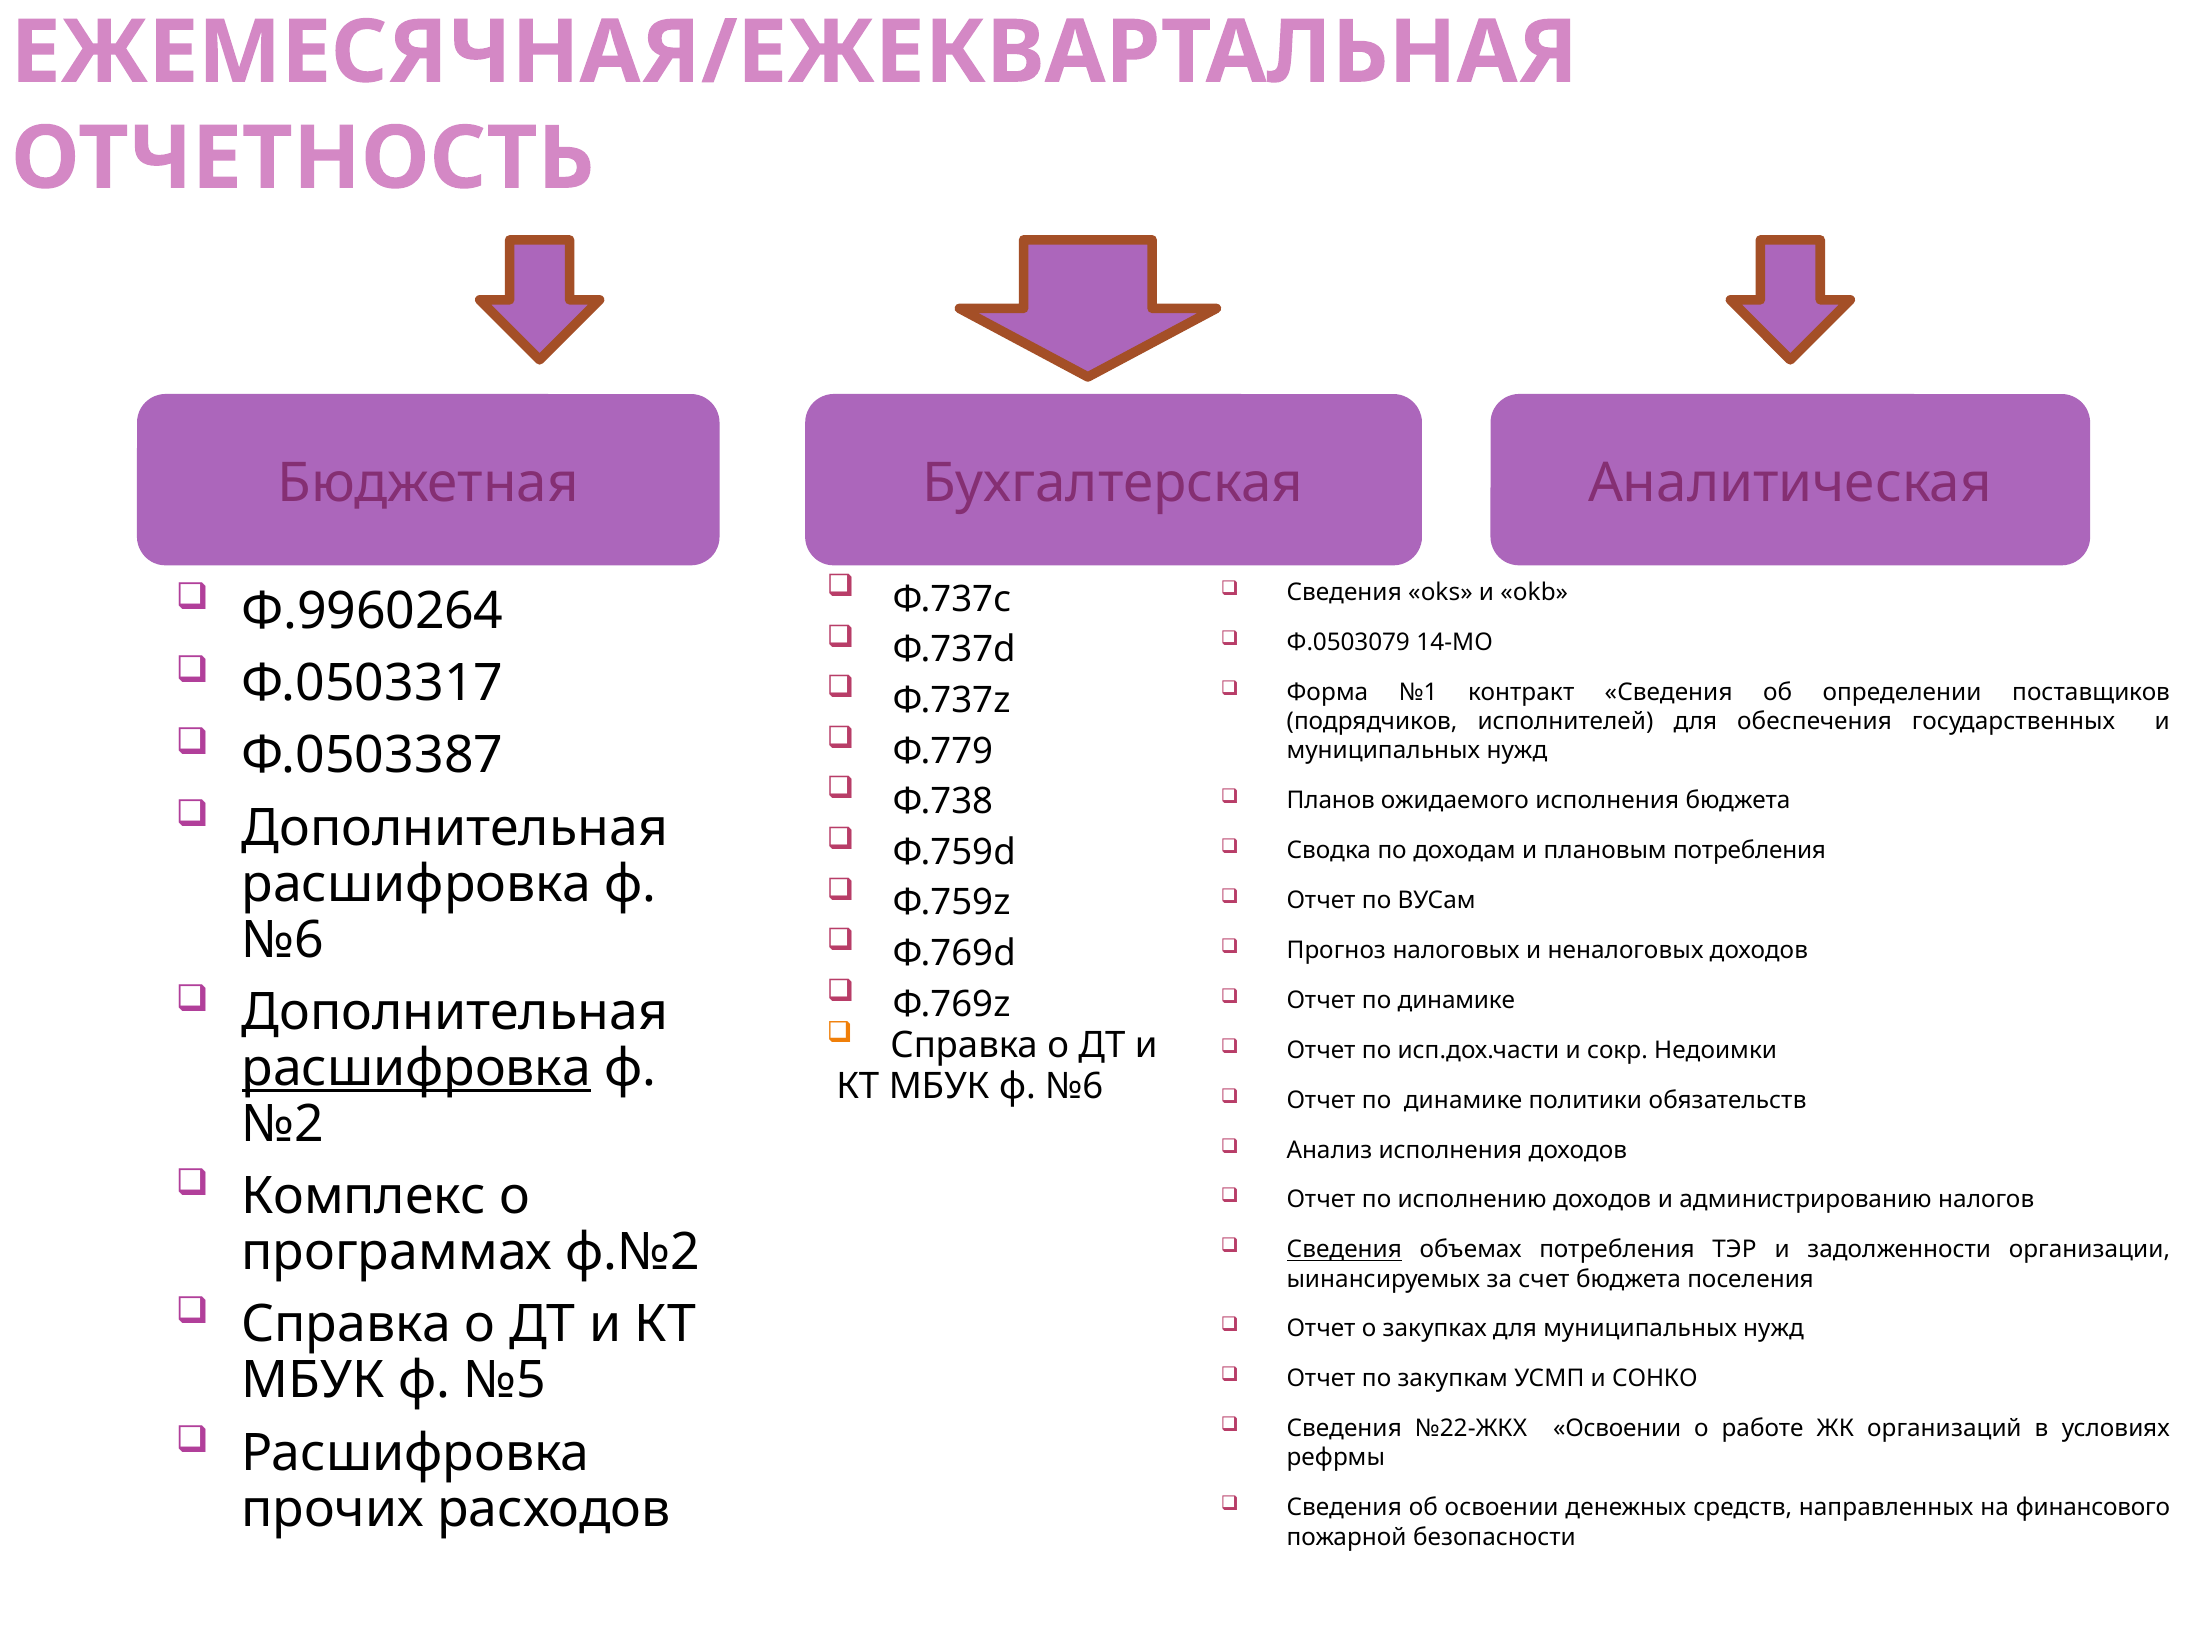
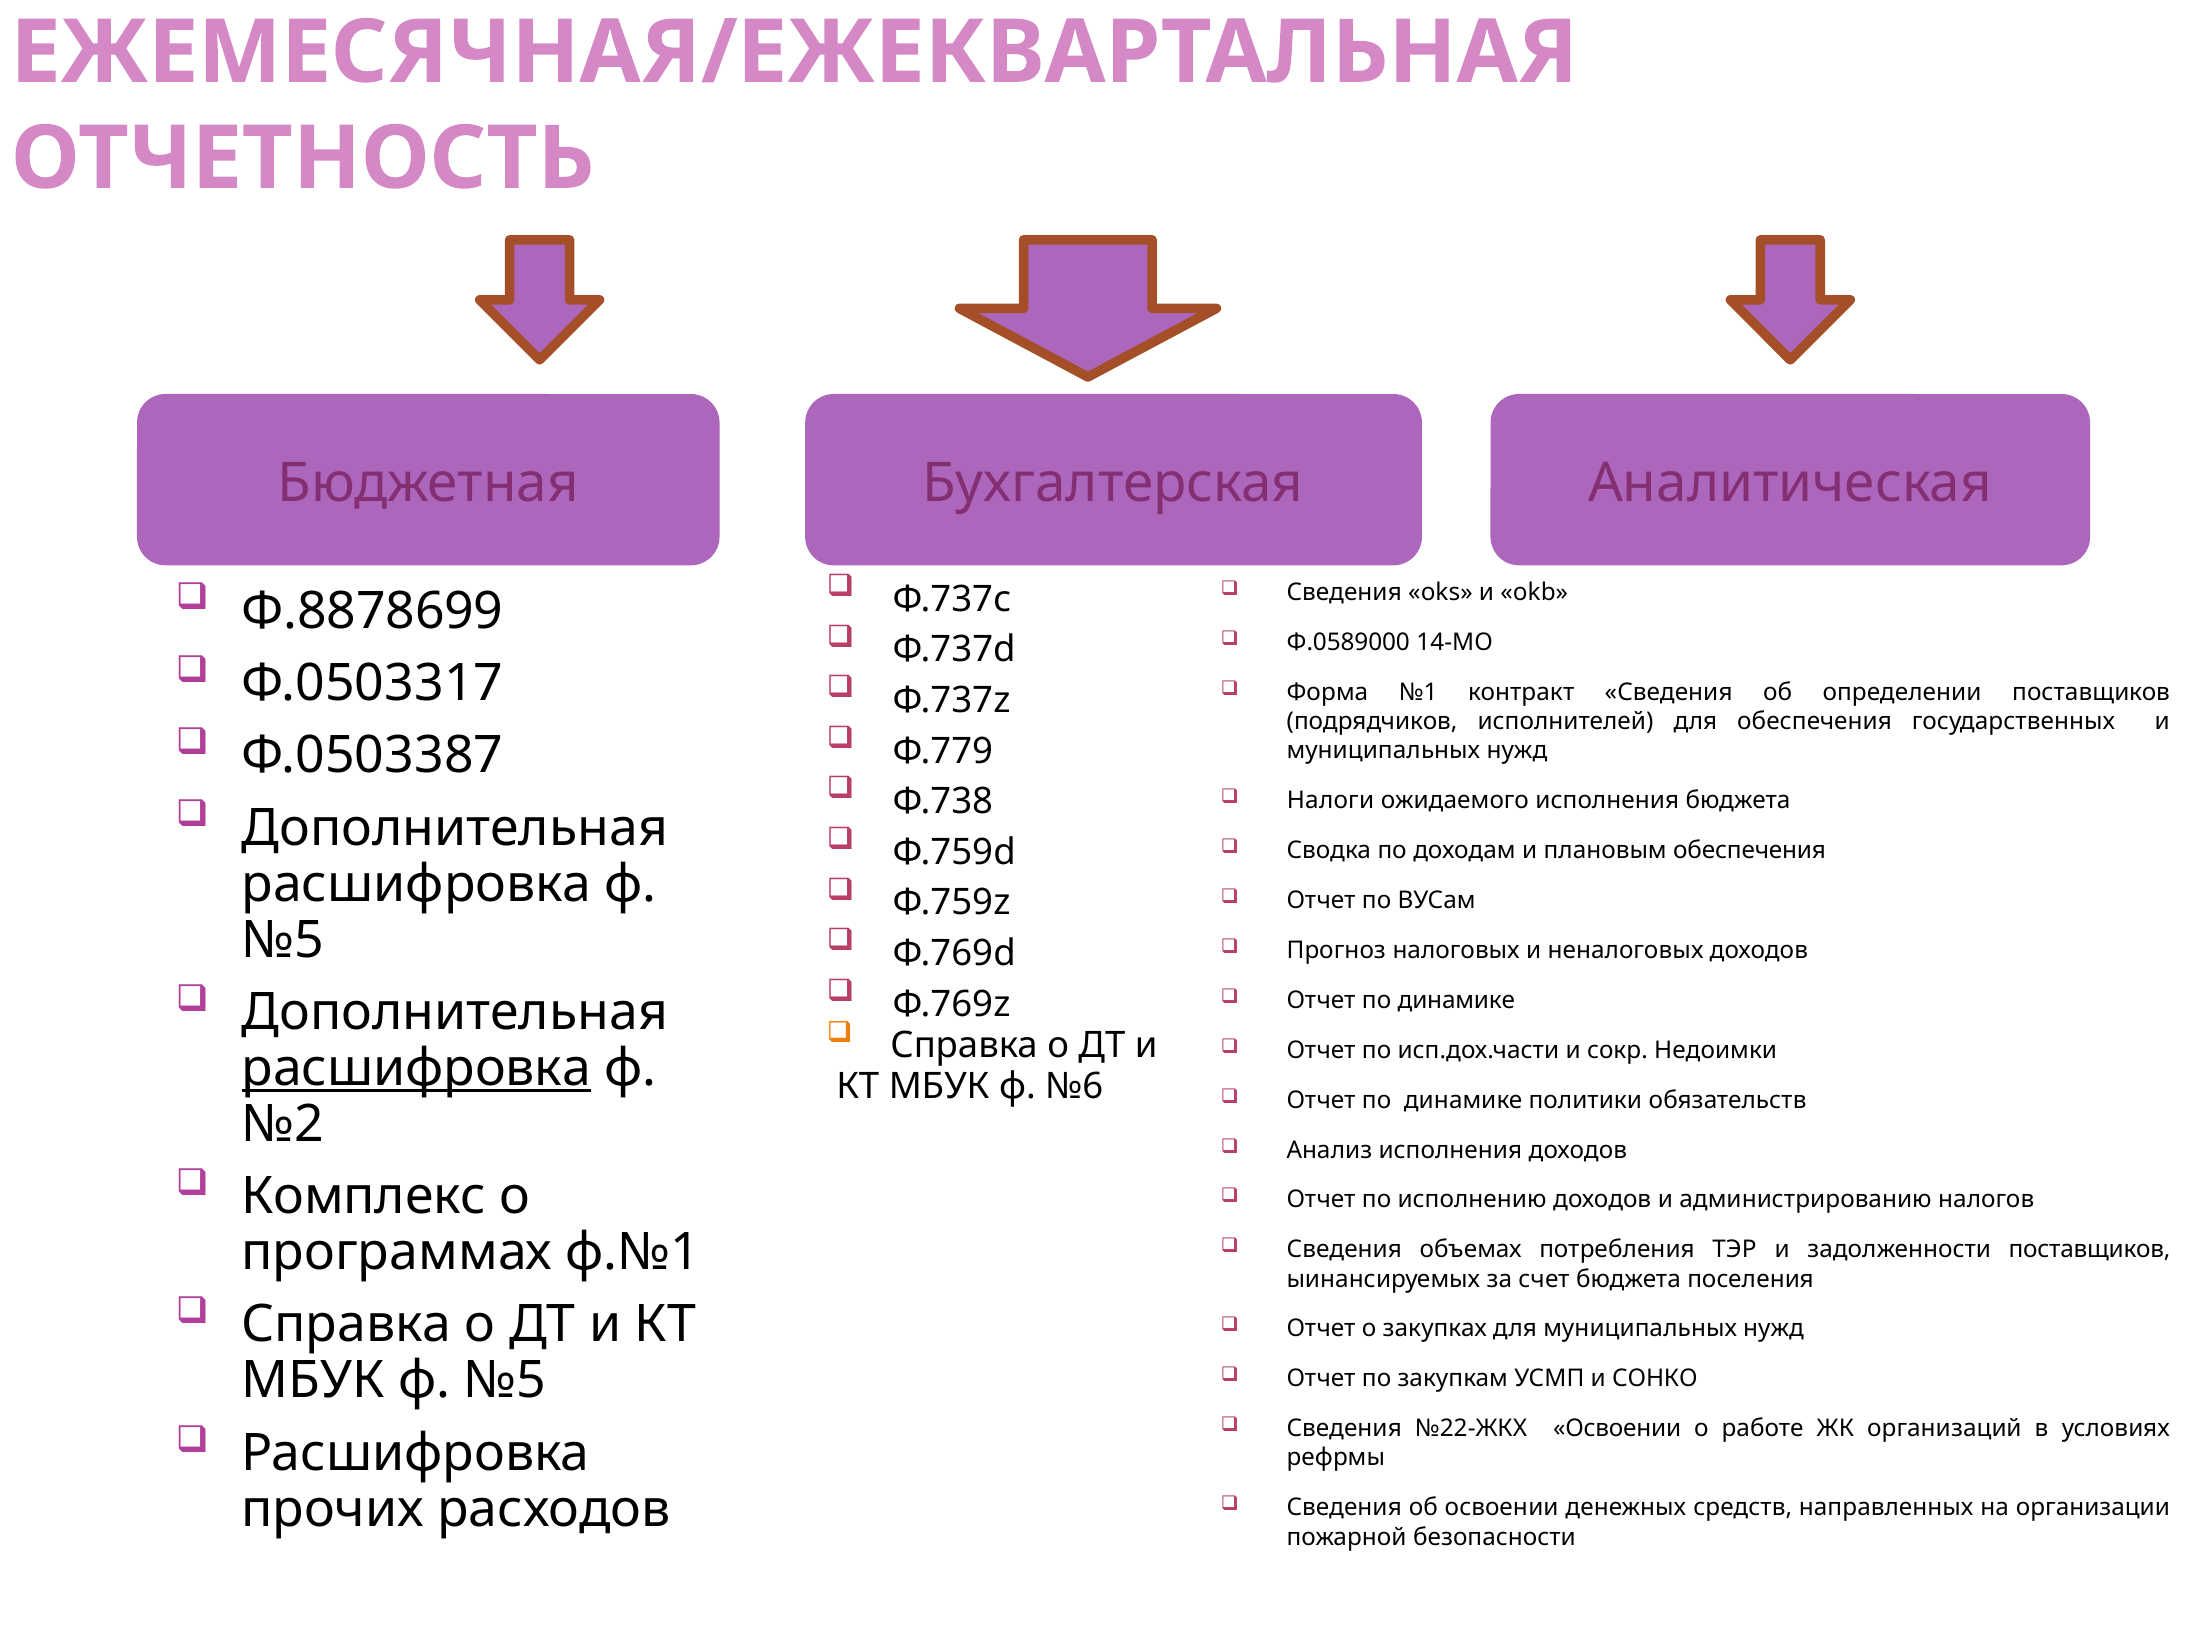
Ф.9960264: Ф.9960264 -> Ф.8878699
Ф.0503079: Ф.0503079 -> Ф.0589000
Планов: Планов -> Налоги
плановым потребления: потребления -> обеспечения
№6 at (283, 940): №6 -> №5
ф.№2: ф.№2 -> ф.№1
Сведения at (1344, 1250) underline: present -> none
задолженности организации: организации -> поставщиков
финансового: финансового -> организации
